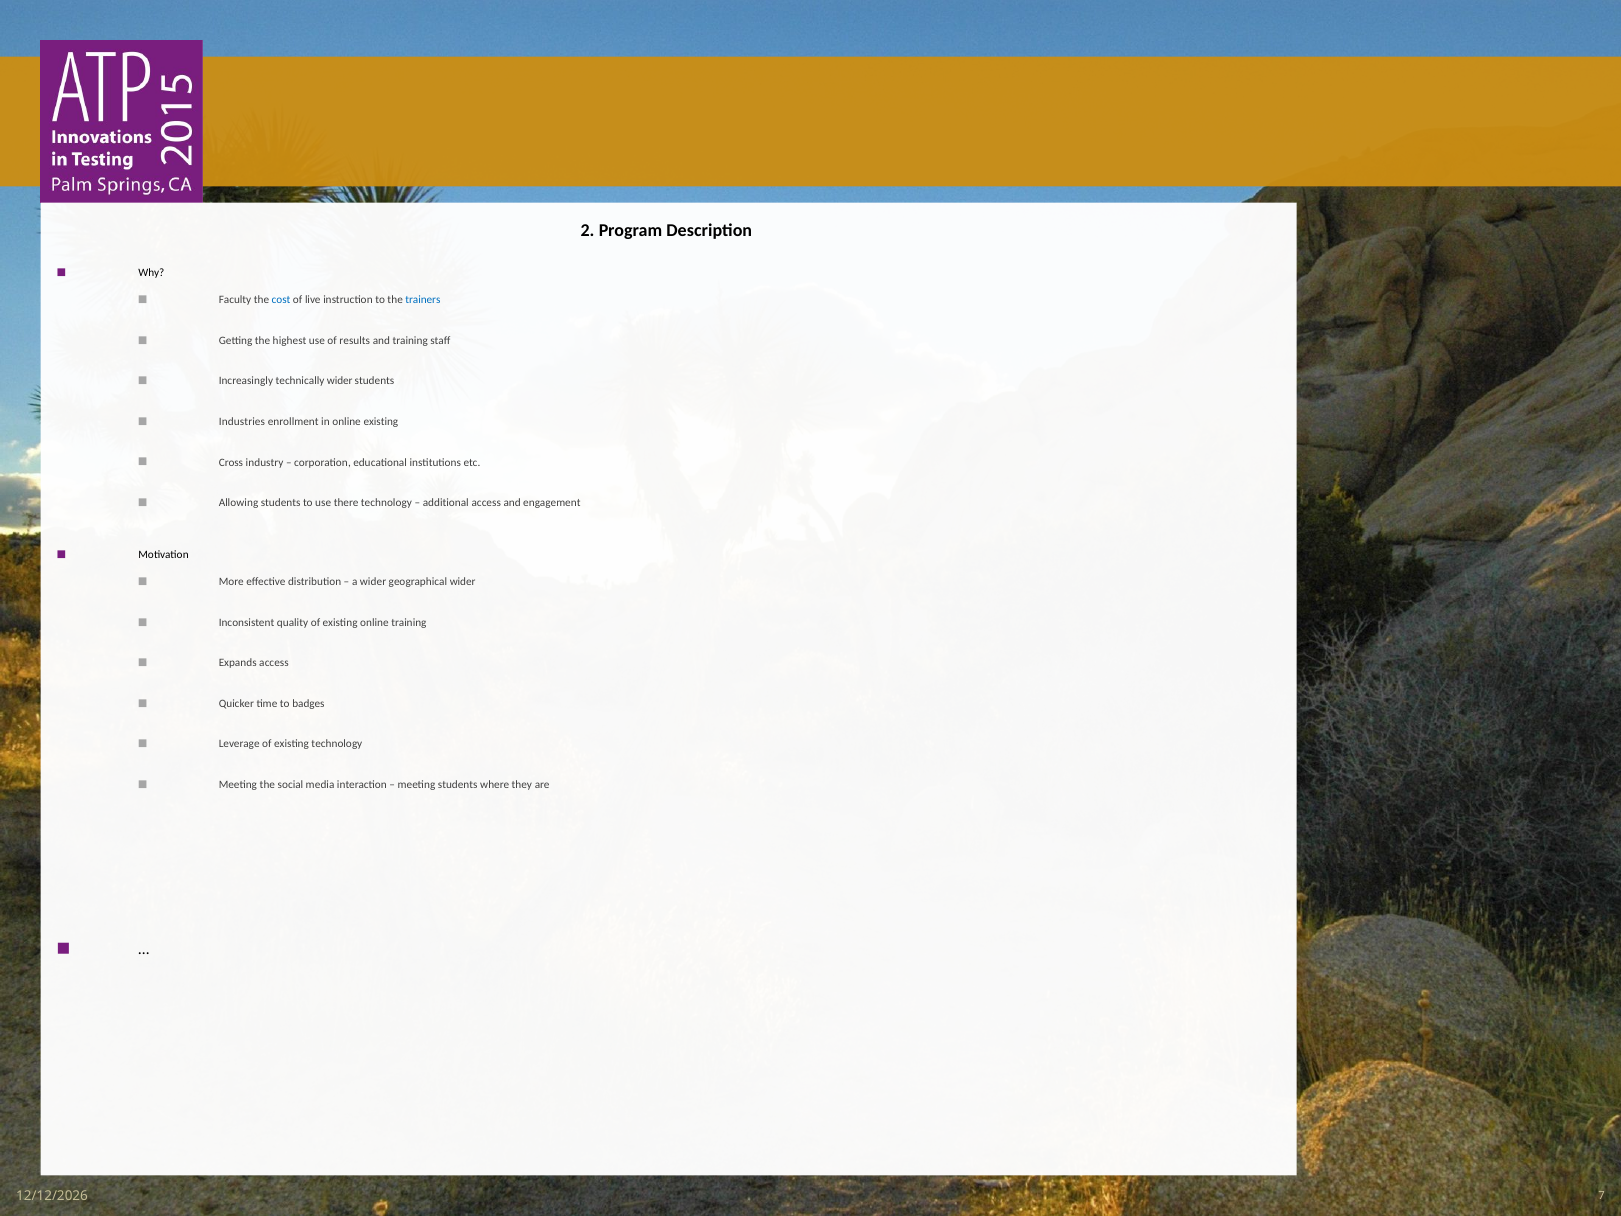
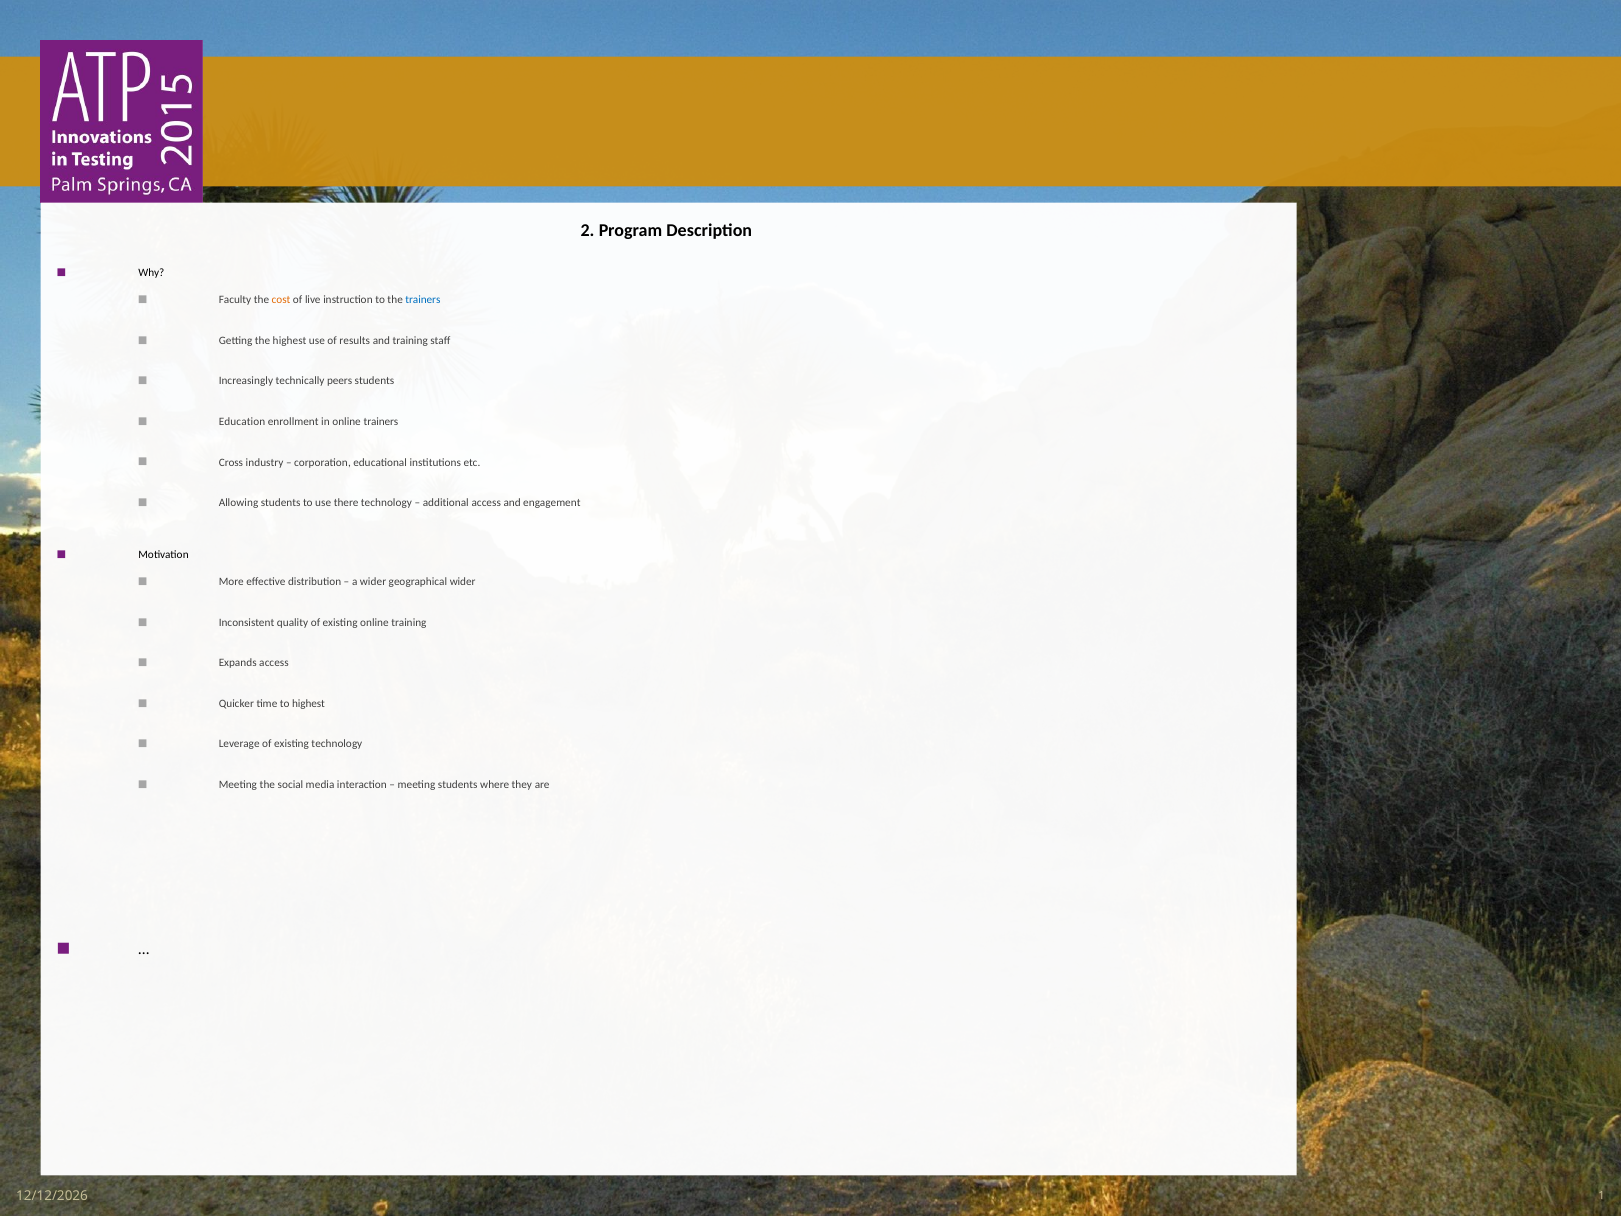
cost colour: blue -> orange
technically wider: wider -> peers
Industries: Industries -> Education
online existing: existing -> trainers
to badges: badges -> highest
7: 7 -> 1
